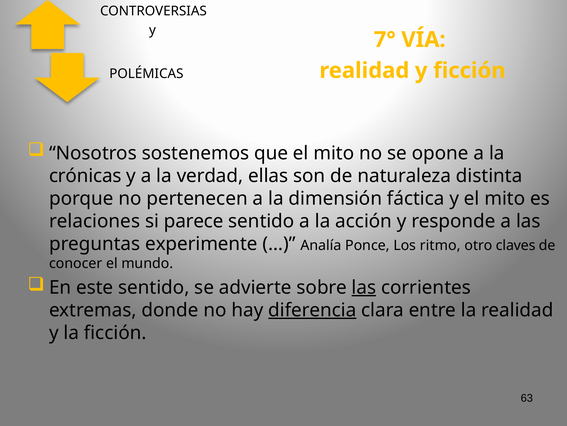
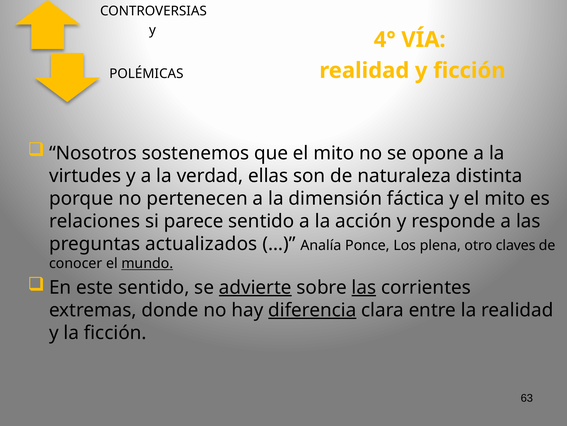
7°: 7° -> 4°
crónicas: crónicas -> virtudes
experimente: experimente -> actualizados
ritmo: ritmo -> plena
mundo underline: none -> present
advierte underline: none -> present
